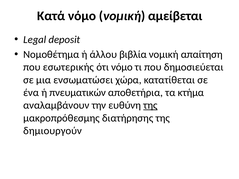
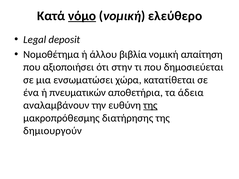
νόμο at (82, 16) underline: none -> present
αμείβεται: αμείβεται -> ελεύθερο
εσωτερικής: εσωτερικής -> αξιοποιήσει
ότι νόμο: νόμο -> στην
κτήμα: κτήμα -> άδεια
